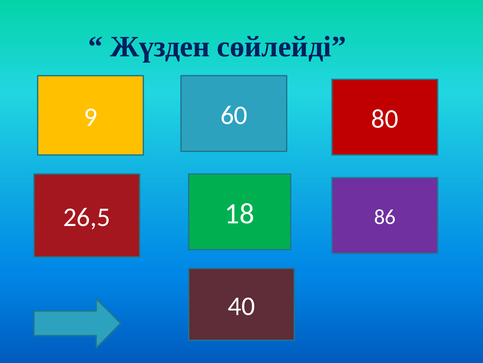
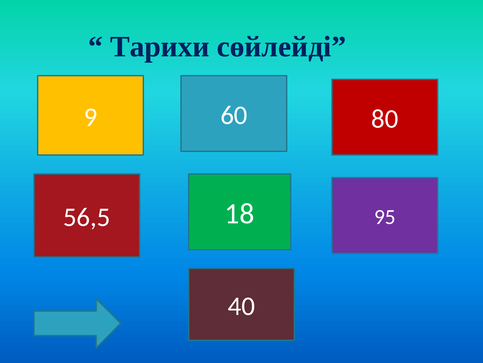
Жүзден: Жүзден -> Тарихи
86: 86 -> 95
26,5: 26,5 -> 56,5
